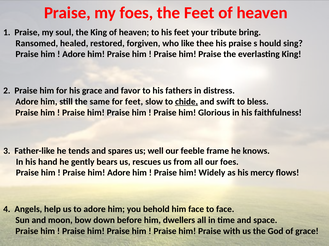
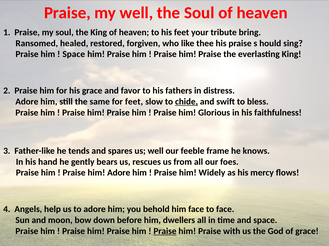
my foes: foes -> well
the Feet: Feet -> Soul
Adore at (74, 54): Adore -> Space
Praise at (165, 232) underline: none -> present
